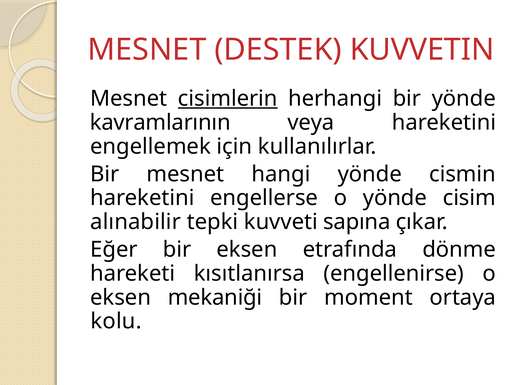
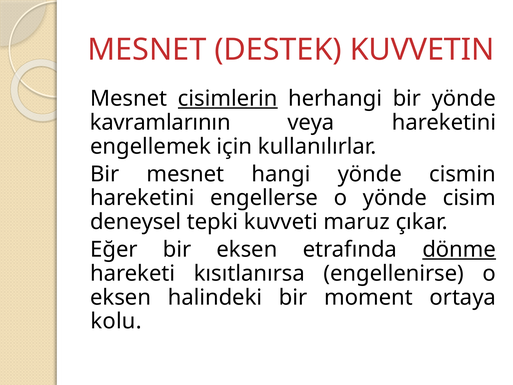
alınabilir: alınabilir -> deneysel
sapına: sapına -> maruz
dönme underline: none -> present
mekaniği: mekaniği -> halindeki
